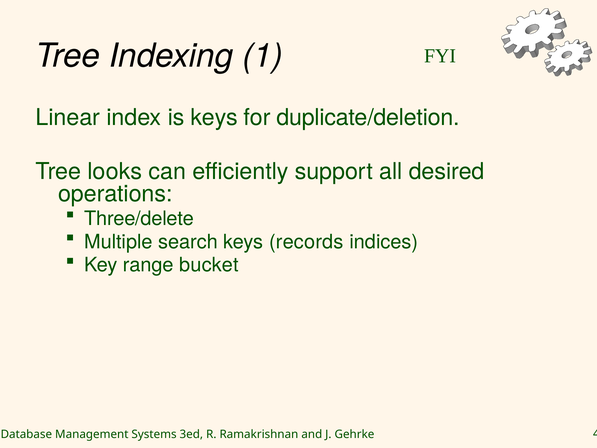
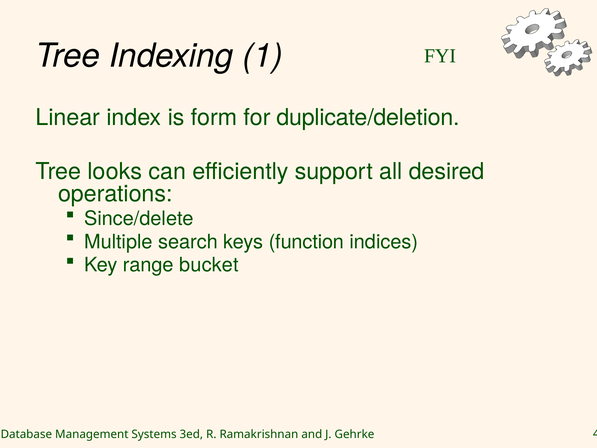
is keys: keys -> form
Three/delete: Three/delete -> Since/delete
records: records -> function
